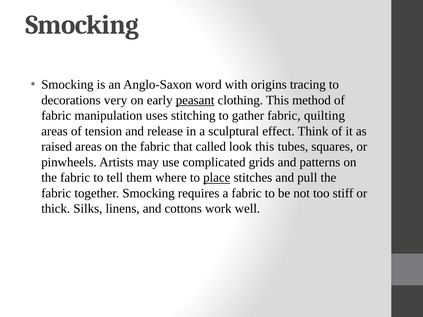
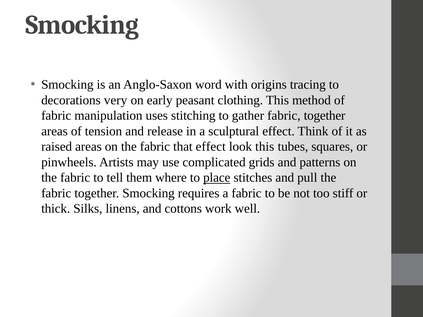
peasant underline: present -> none
gather fabric quilting: quilting -> together
that called: called -> effect
